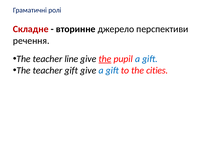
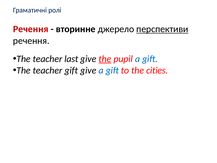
Складне at (31, 29): Складне -> Речення
перспективи underline: none -> present
line: line -> last
